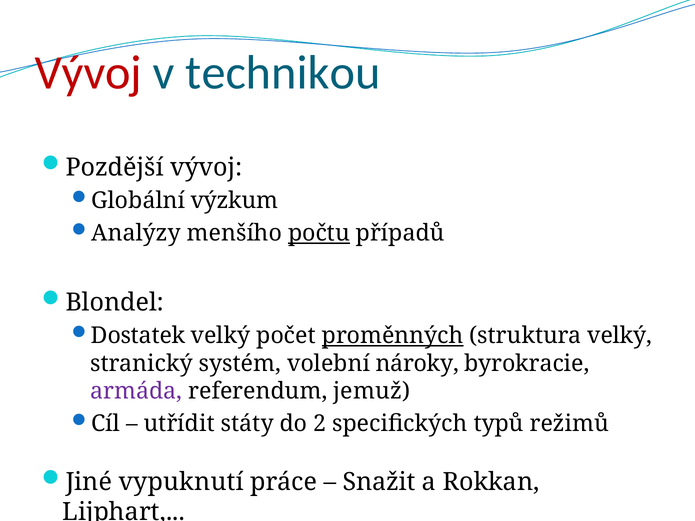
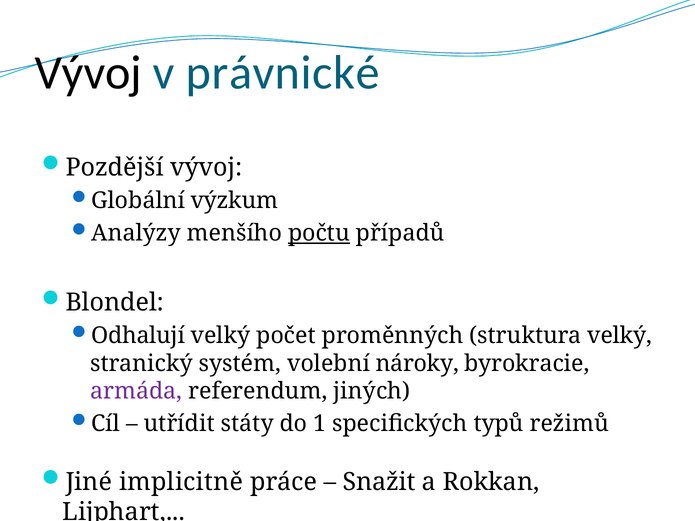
Vývoj at (88, 73) colour: red -> black
technikou: technikou -> právnické
Dostatek: Dostatek -> Odhalují
proměnných underline: present -> none
jemuž: jemuž -> jiných
2: 2 -> 1
vypuknutí: vypuknutí -> implicitně
